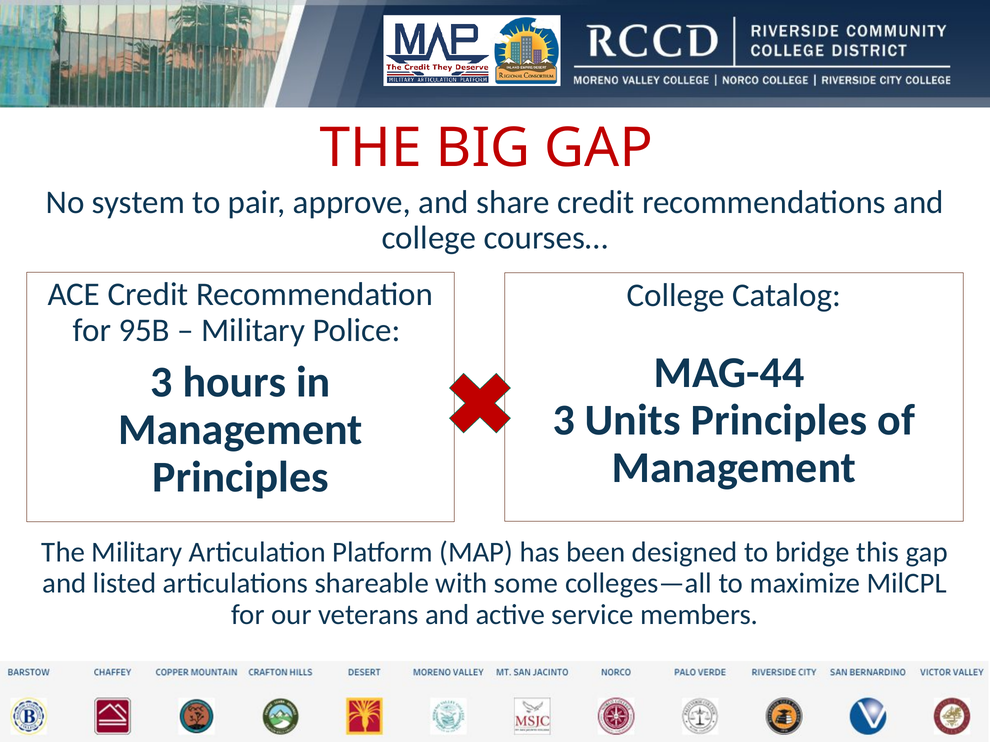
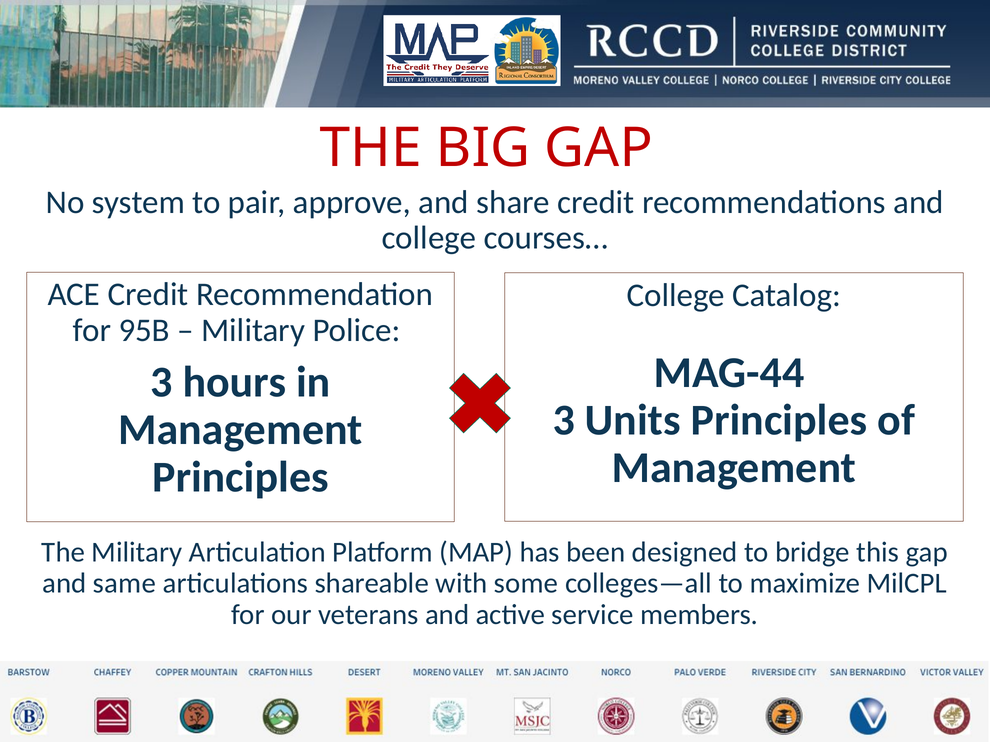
listed: listed -> same
